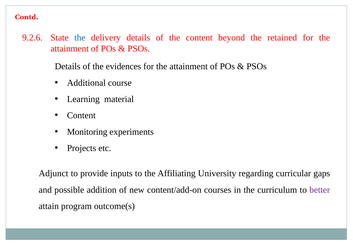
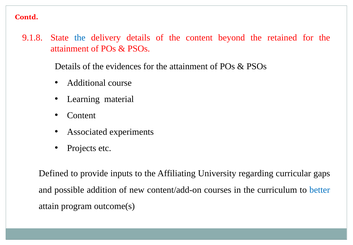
9.2.6: 9.2.6 -> 9.1.8
Monitoring: Monitoring -> Associated
Adjunct: Adjunct -> Defined
better colour: purple -> blue
